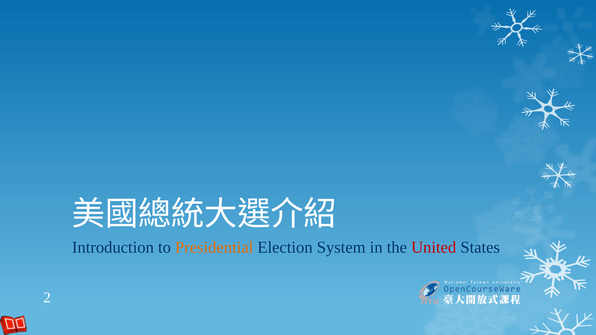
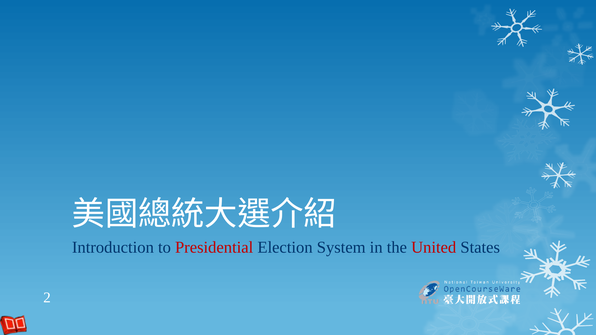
Presidential colour: orange -> red
